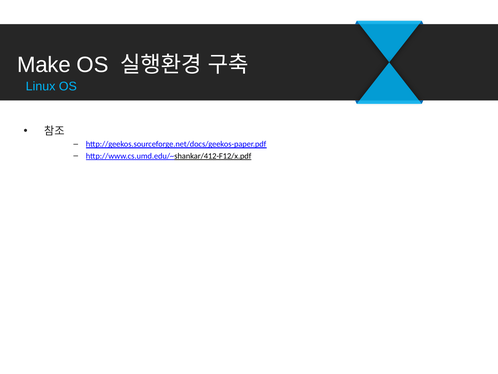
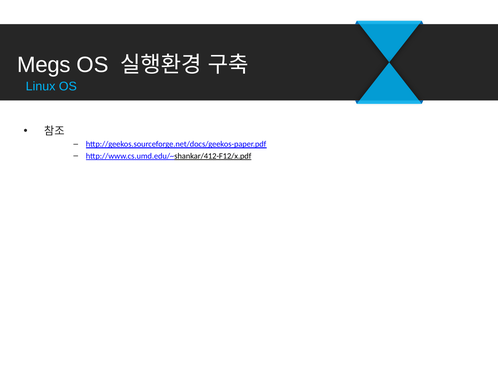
Make: Make -> Megs
